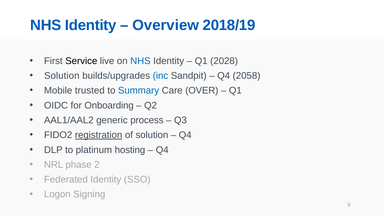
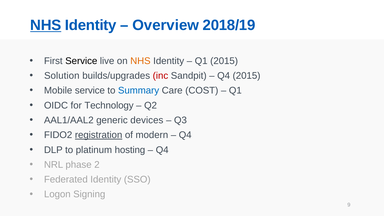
NHS at (46, 25) underline: none -> present
NHS at (140, 61) colour: blue -> orange
Q1 2028: 2028 -> 2015
inc colour: blue -> red
Q4 2058: 2058 -> 2015
Mobile trusted: trusted -> service
OVER: OVER -> COST
Onboarding: Onboarding -> Technology
process: process -> devices
of solution: solution -> modern
